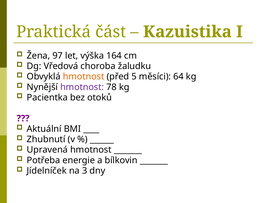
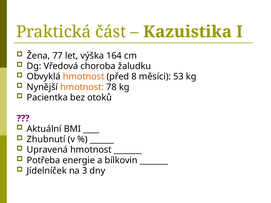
97: 97 -> 77
5: 5 -> 8
64: 64 -> 53
hmotnost at (82, 87) colour: purple -> orange
